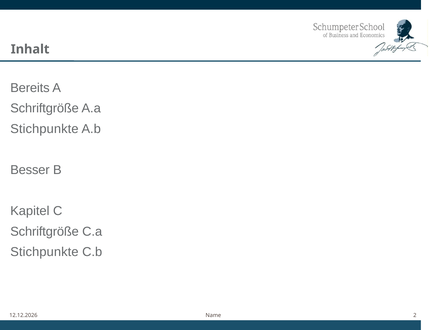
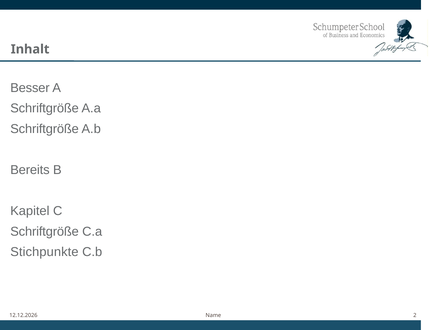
Bereits: Bereits -> Besser
Stichpunkte at (44, 129): Stichpunkte -> Schriftgröße
Besser: Besser -> Bereits
